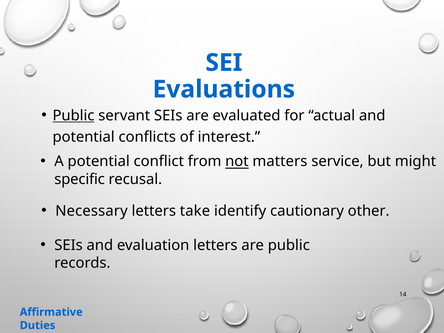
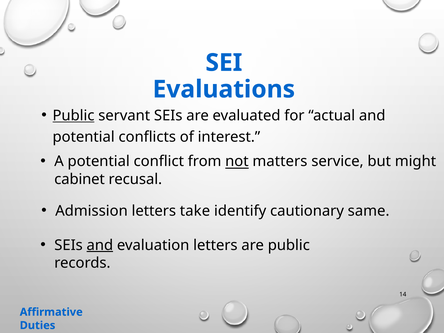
specific: specific -> cabinet
Necessary: Necessary -> Admission
other: other -> same
and at (100, 245) underline: none -> present
